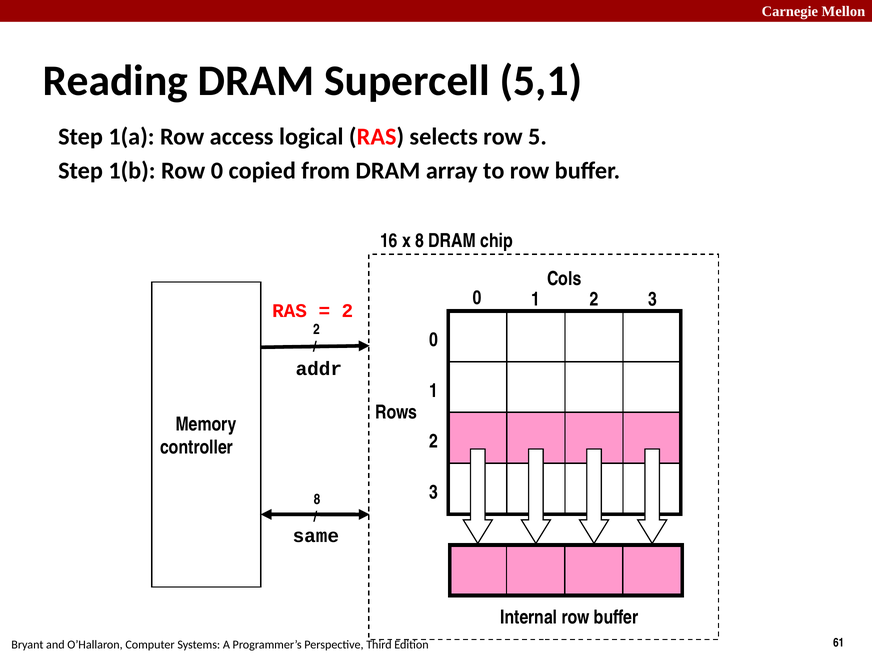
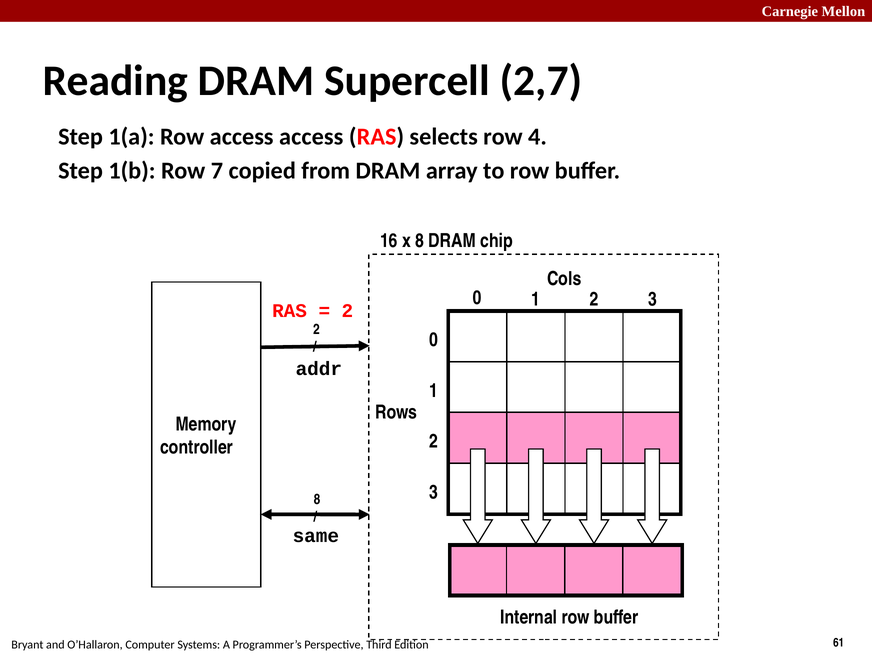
5,1: 5,1 -> 2,7
access logical: logical -> access
5: 5 -> 4
Row 0: 0 -> 7
